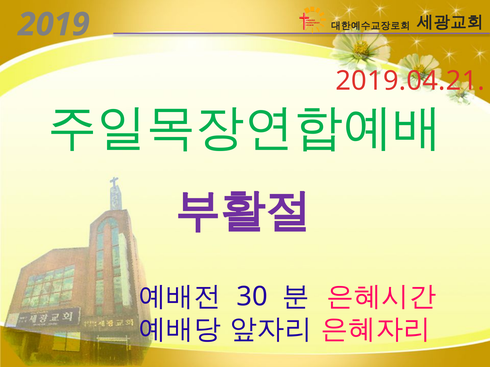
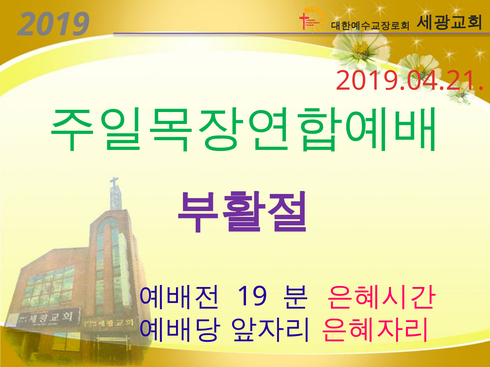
30: 30 -> 19
